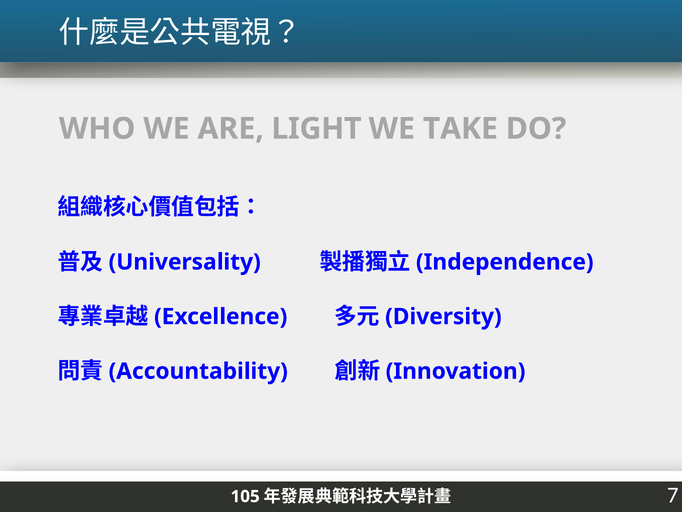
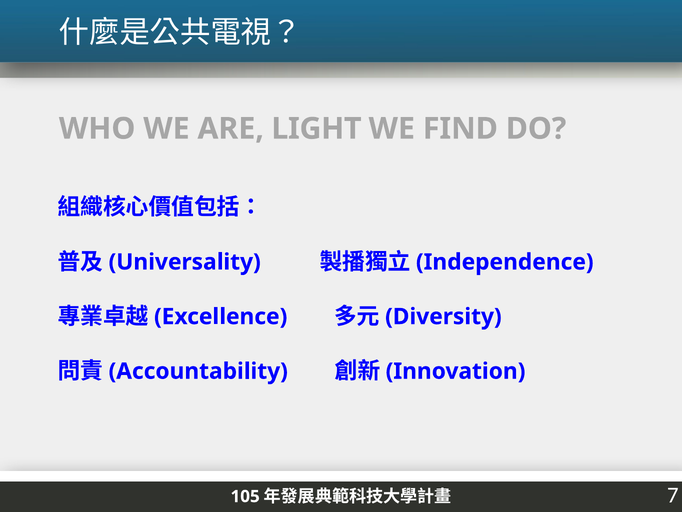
TAKE: TAKE -> FIND
